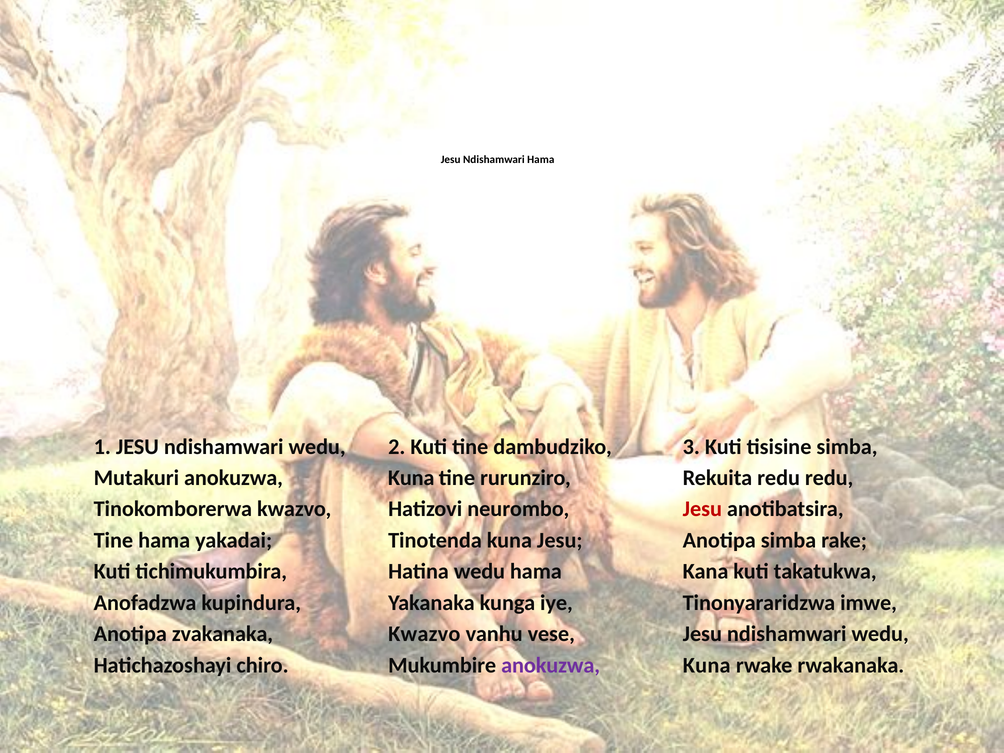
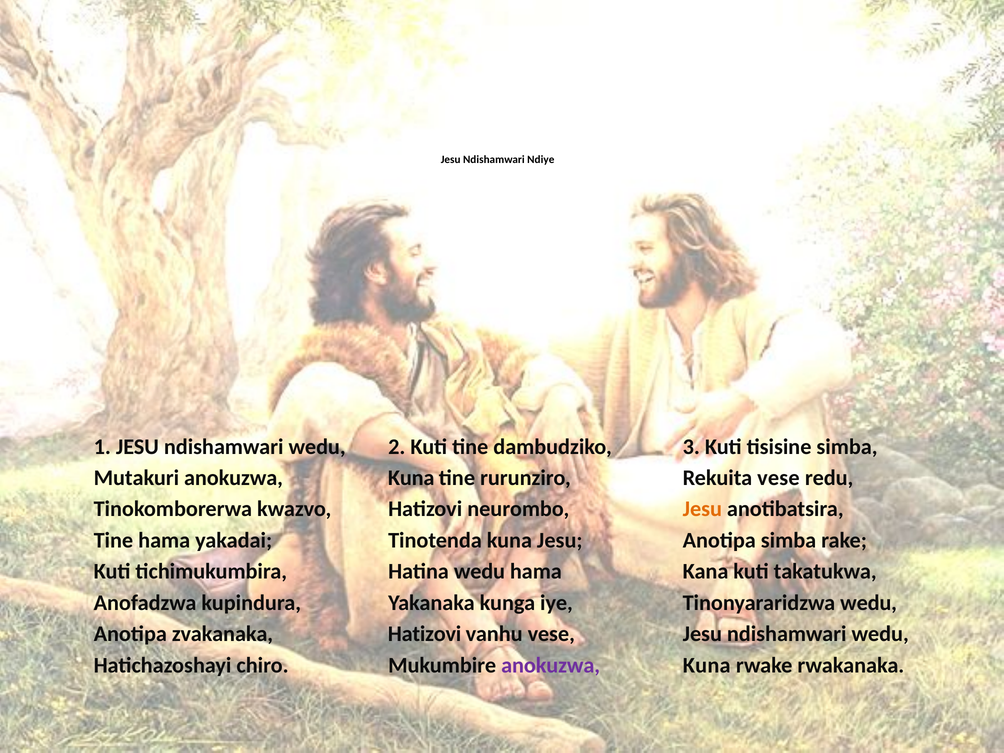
Ndishamwari Hama: Hama -> Ndiye
Rekuita redu: redu -> vese
Jesu at (702, 509) colour: red -> orange
Tinonyararidzwa imwe: imwe -> wedu
Kwazvo at (424, 634): Kwazvo -> Hatizovi
